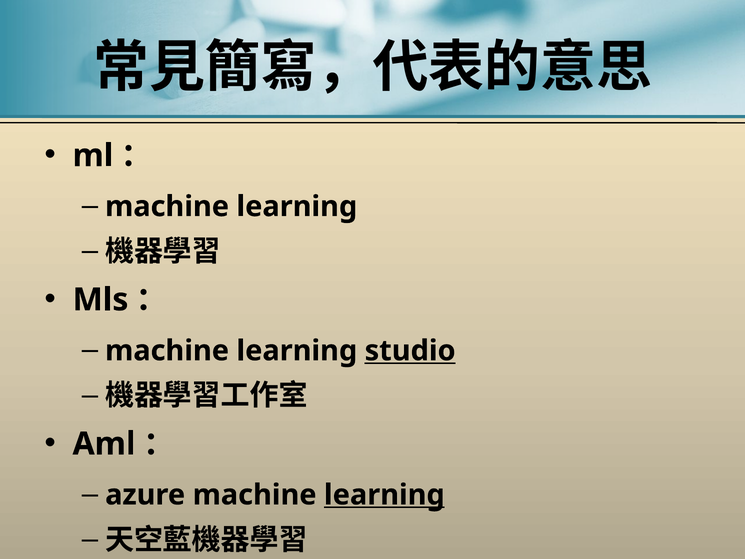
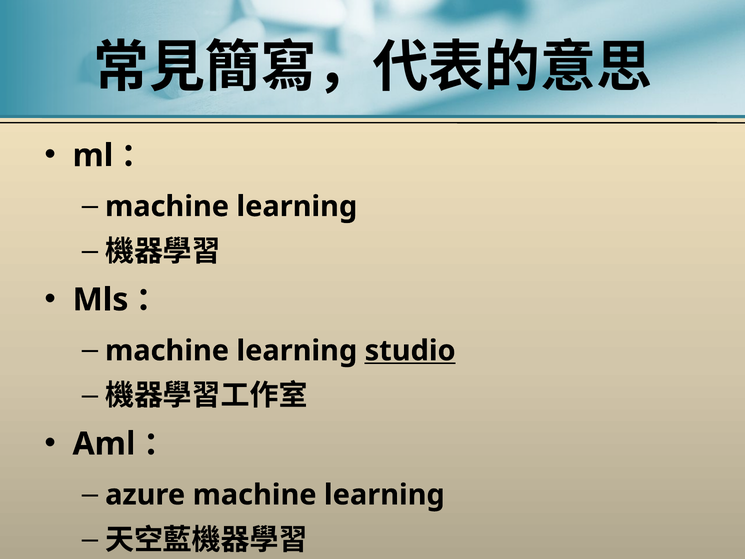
learning at (384, 495) underline: present -> none
